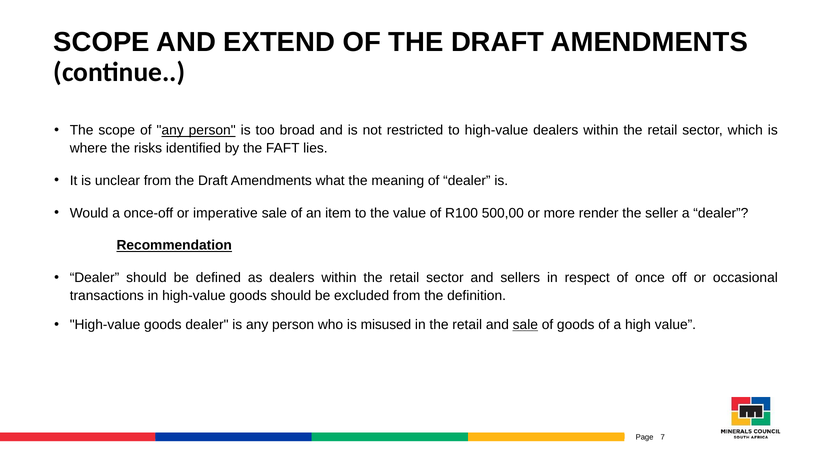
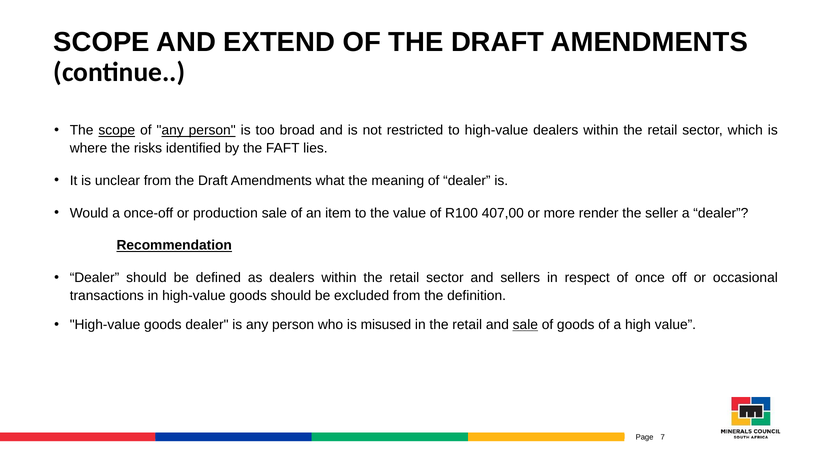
scope at (117, 130) underline: none -> present
imperative: imperative -> production
500,00: 500,00 -> 407,00
